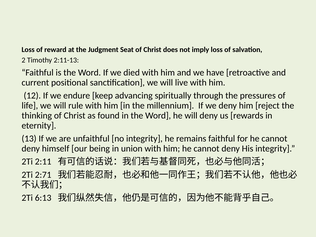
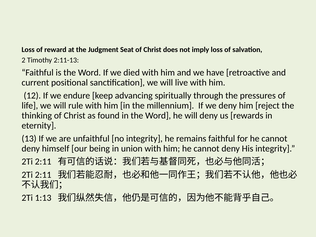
2:71 at (43, 175): 2:71 -> 2:11
6:13: 6:13 -> 1:13
